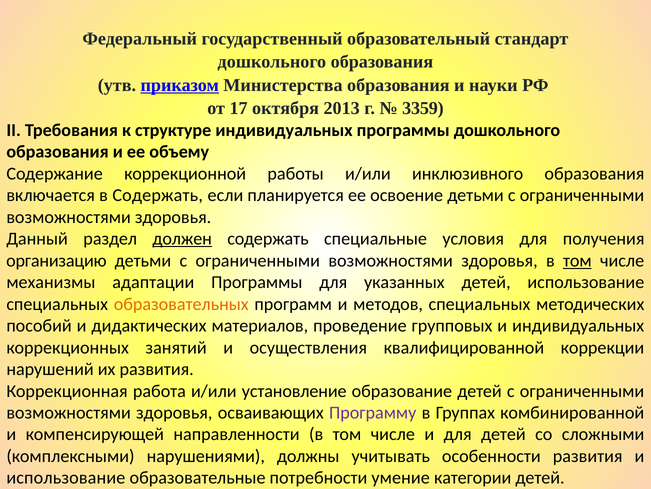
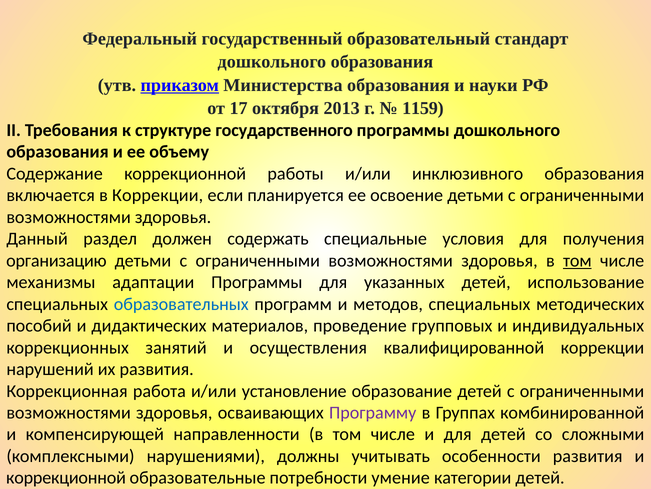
3359: 3359 -> 1159
структуре индивидуальных: индивидуальных -> государственного
в Содержать: Содержать -> Коррекции
должен underline: present -> none
образовательных colour: orange -> blue
использование at (66, 477): использование -> коррекционной
